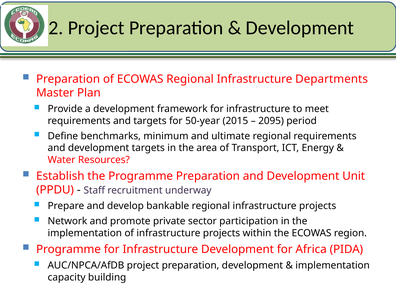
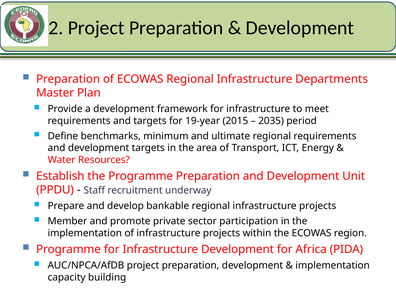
50-year: 50-year -> 19-year
2095: 2095 -> 2035
Network: Network -> Member
